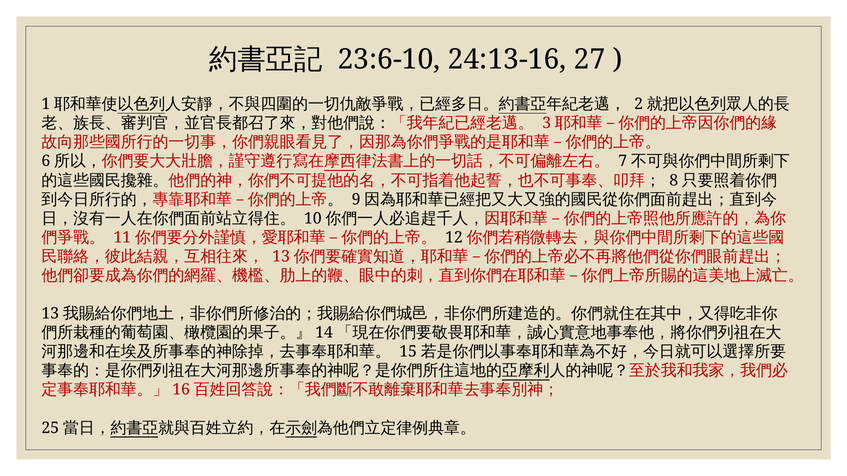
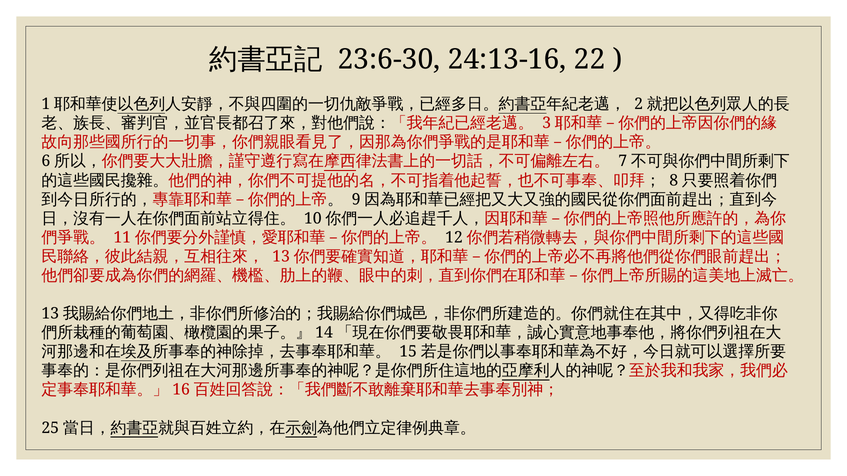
23:6-10: 23:6-10 -> 23:6-30
27: 27 -> 22
